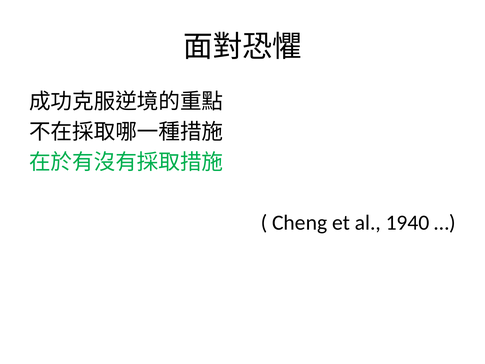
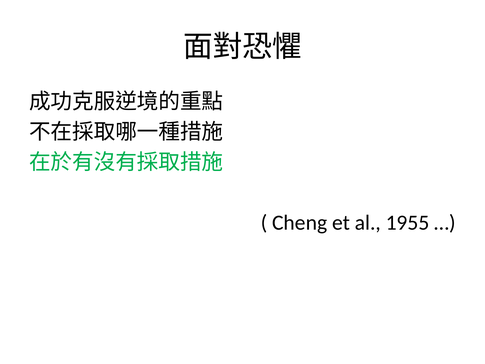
1940: 1940 -> 1955
